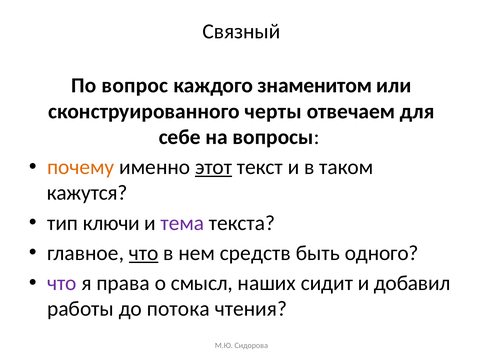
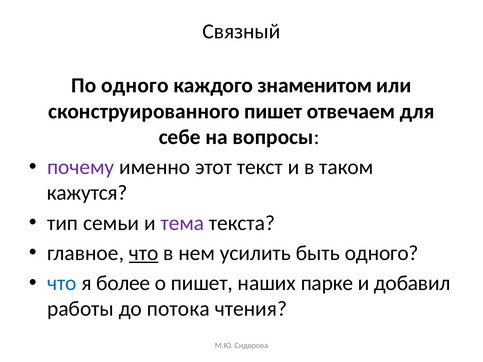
По вопрос: вопрос -> одного
сконструированного черты: черты -> пишет
почему colour: orange -> purple
этот underline: present -> none
ключи: ключи -> семьи
средств: средств -> усилить
что at (62, 283) colour: purple -> blue
права: права -> более
о смысл: смысл -> пишет
сидит: сидит -> парке
